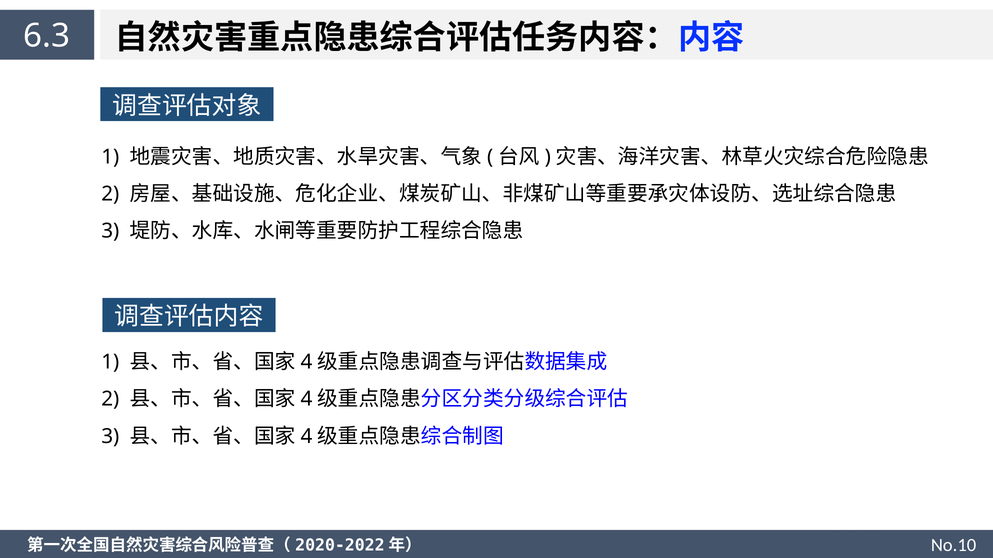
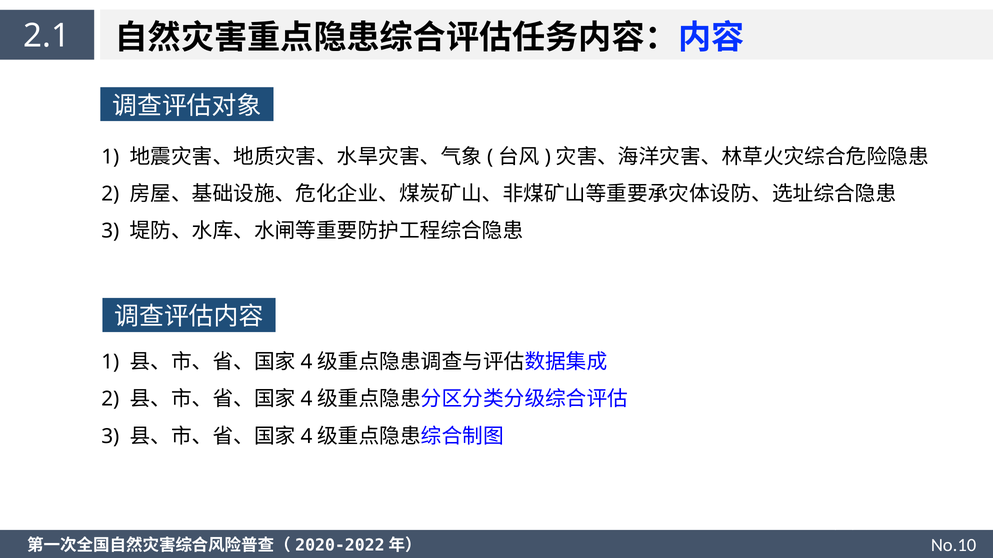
6.3: 6.3 -> 2.1
